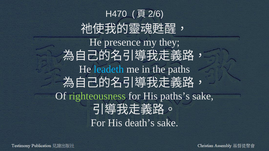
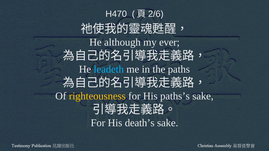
presence: presence -> although
they: they -> ever
righteousness colour: light green -> yellow
